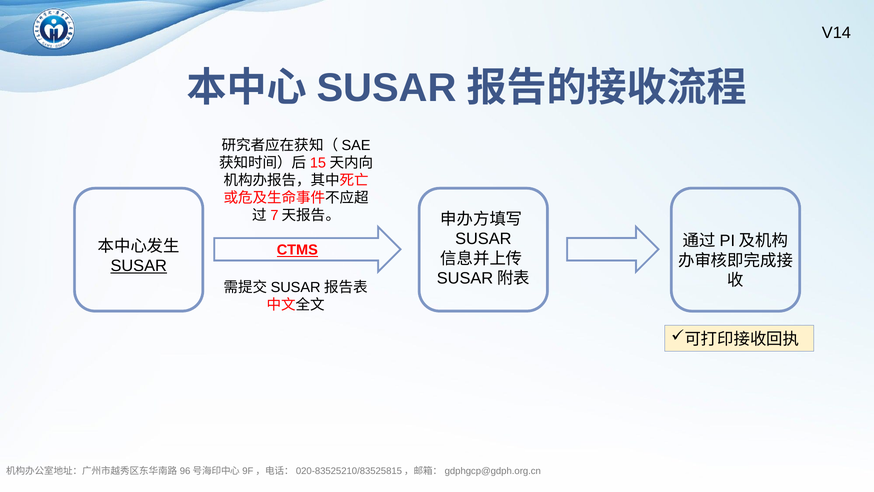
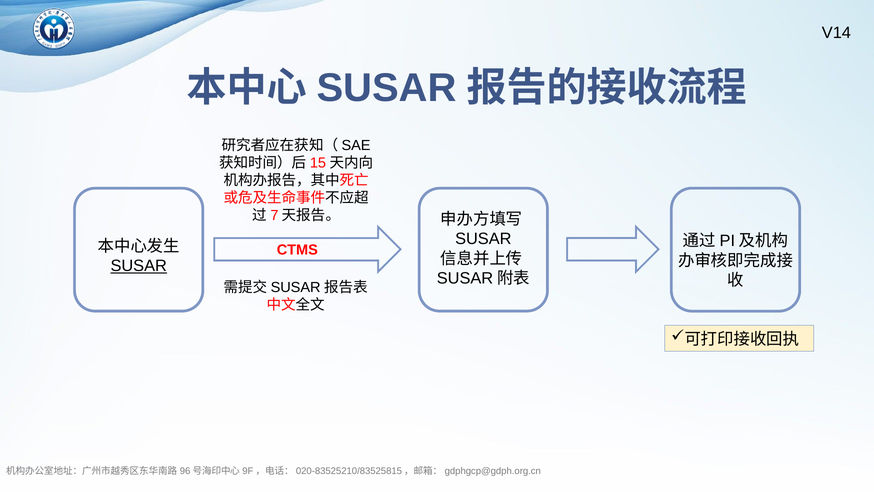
CTMS underline: present -> none
